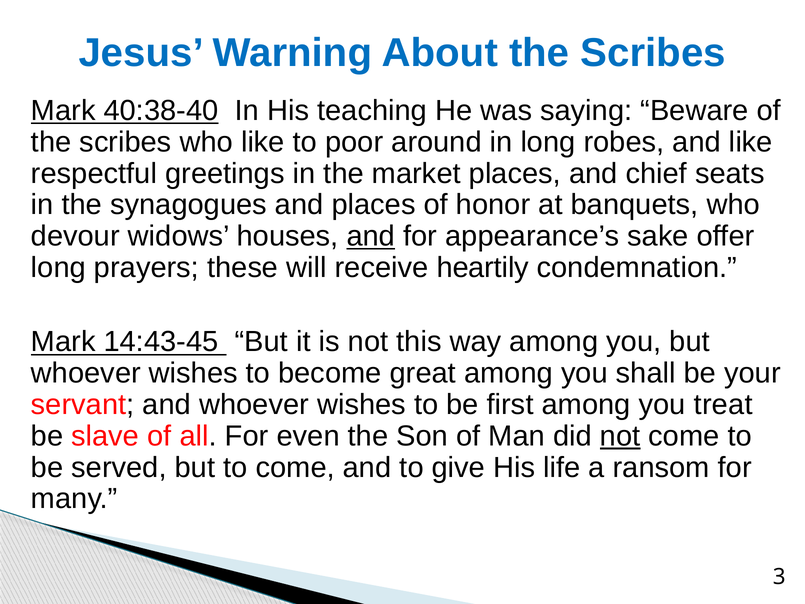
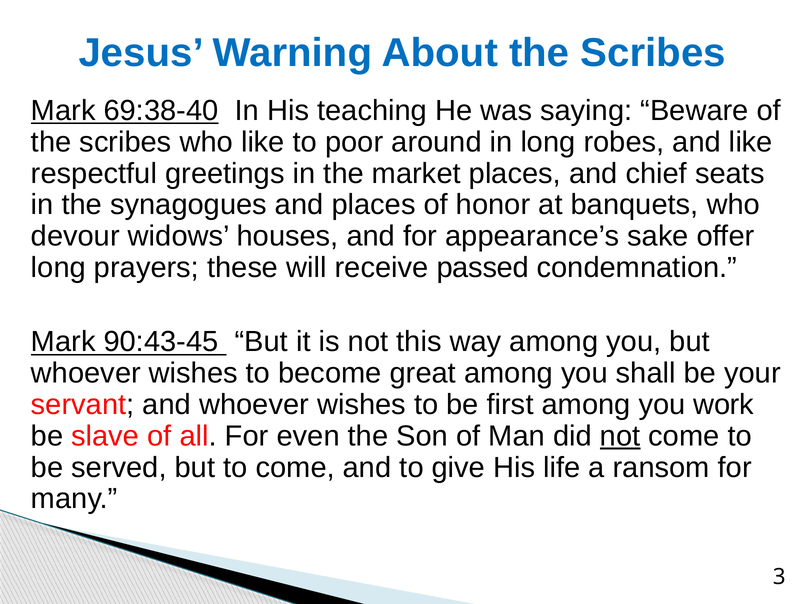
40:38-40: 40:38-40 -> 69:38-40
and at (371, 236) underline: present -> none
heartily: heartily -> passed
14:43-45: 14:43-45 -> 90:43-45
treat: treat -> work
